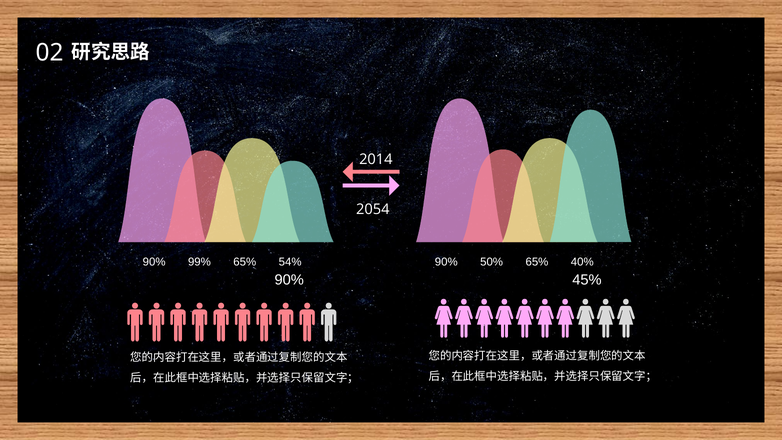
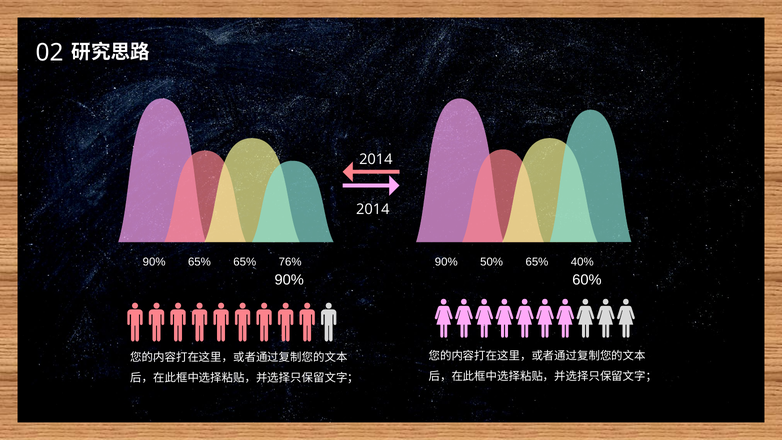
2054 at (373, 210): 2054 -> 2014
90% 99%: 99% -> 65%
54%: 54% -> 76%
45%: 45% -> 60%
